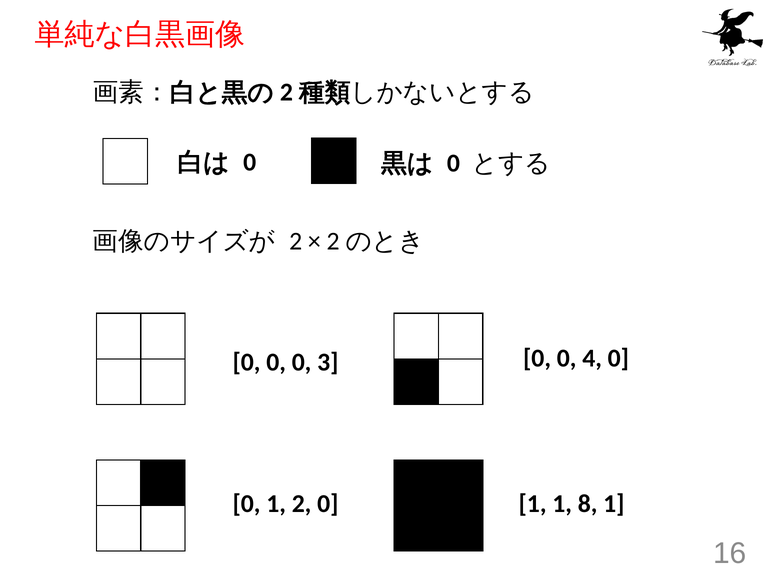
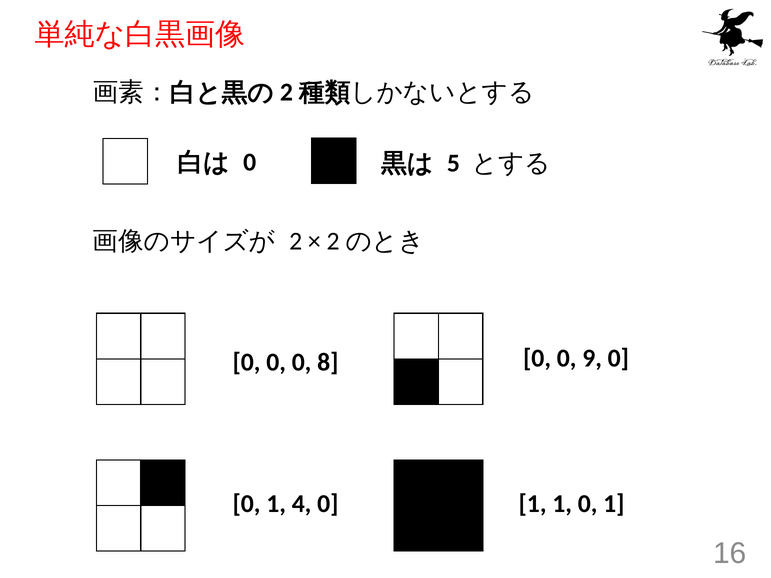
0 at (453, 163): 0 -> 5
4: 4 -> 9
3: 3 -> 8
1 2: 2 -> 4
1 8: 8 -> 0
